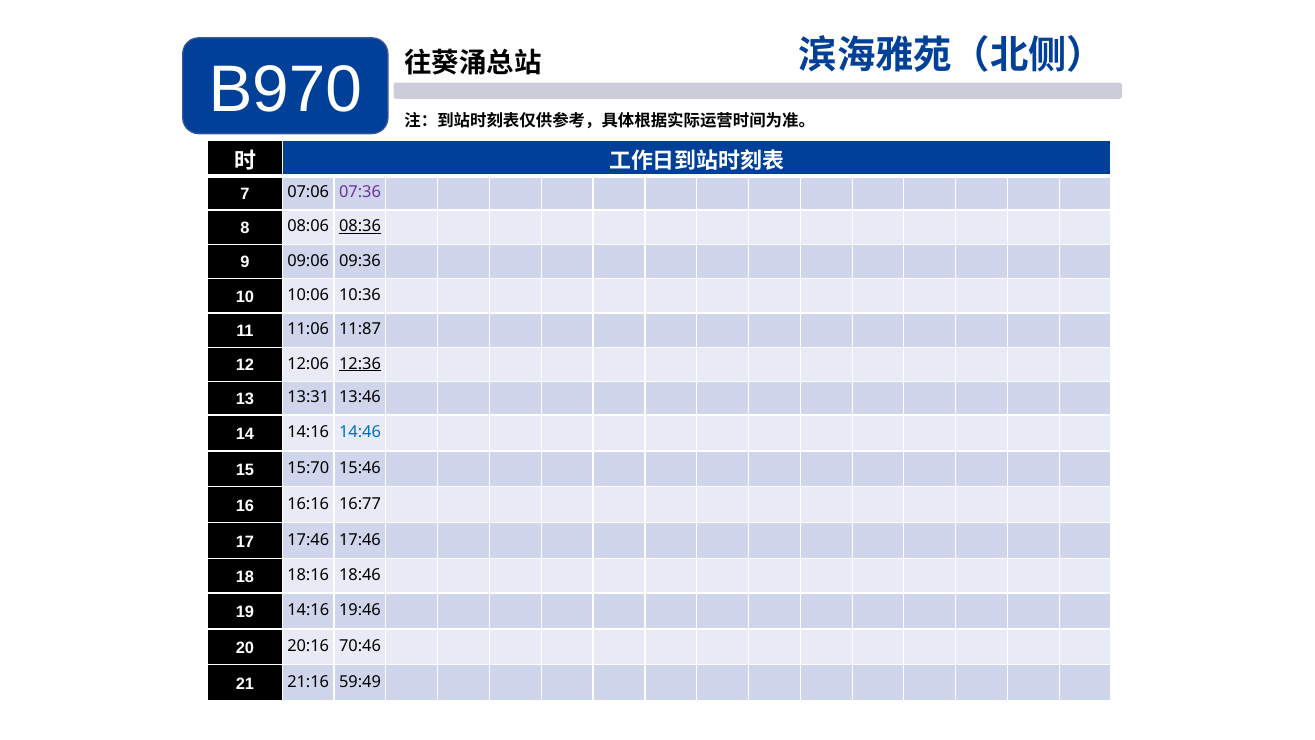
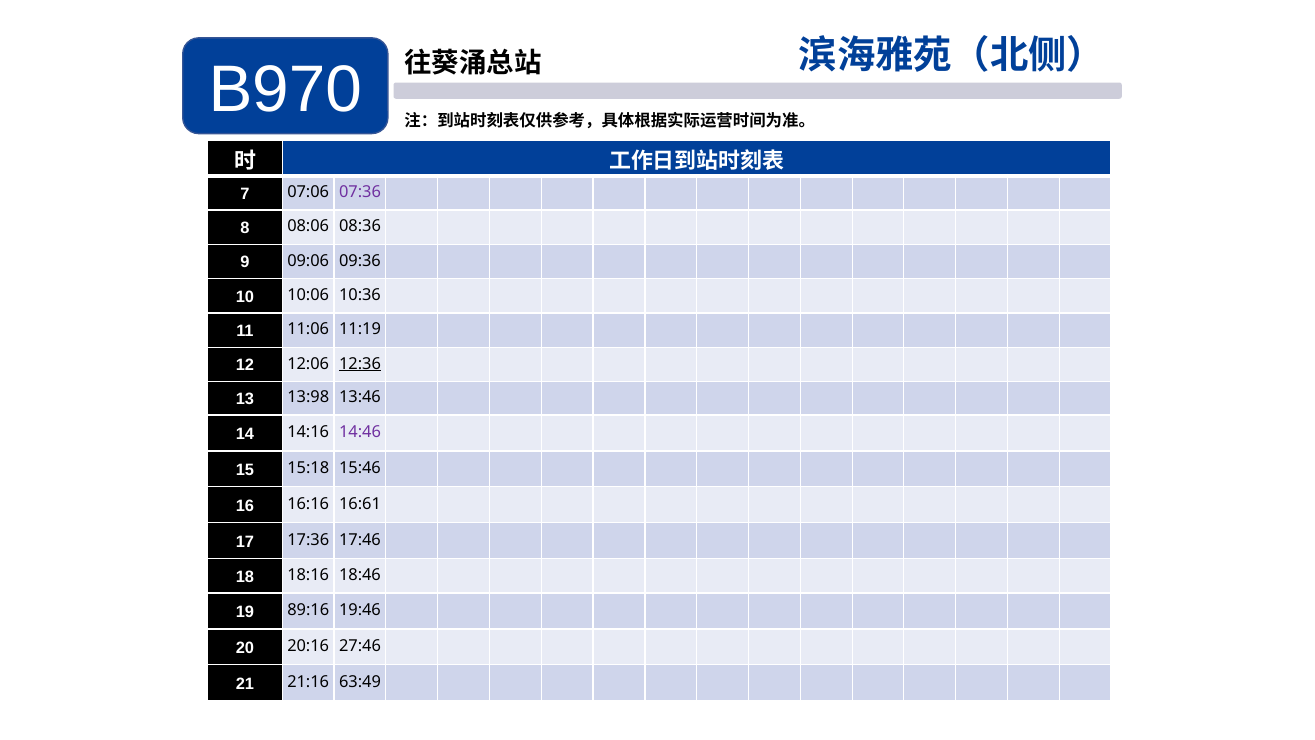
08:36 underline: present -> none
11:87: 11:87 -> 11:19
13:31: 13:31 -> 13:98
14:46 colour: blue -> purple
15:70: 15:70 -> 15:18
16:77: 16:77 -> 16:61
17 17:46: 17:46 -> 17:36
19 14:16: 14:16 -> 89:16
70:46: 70:46 -> 27:46
59:49: 59:49 -> 63:49
